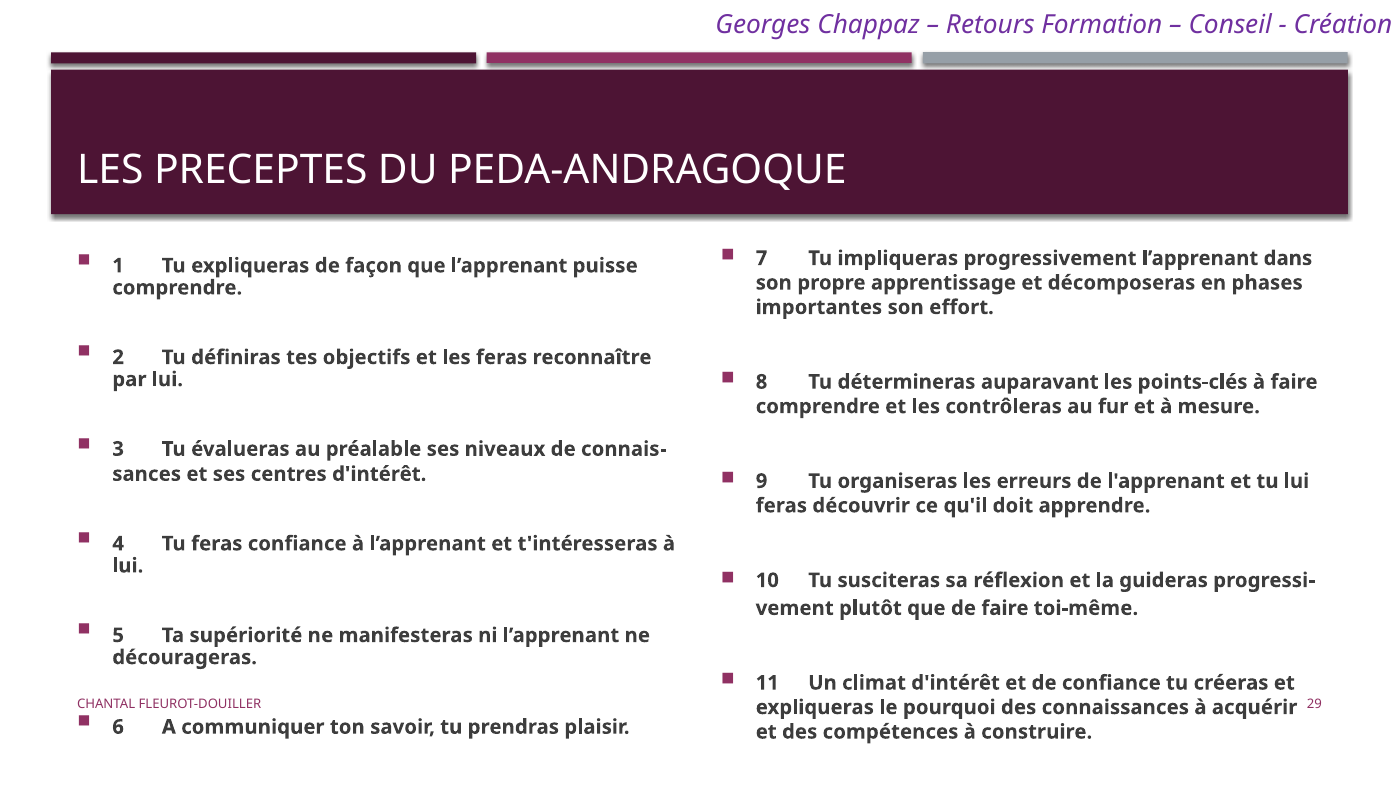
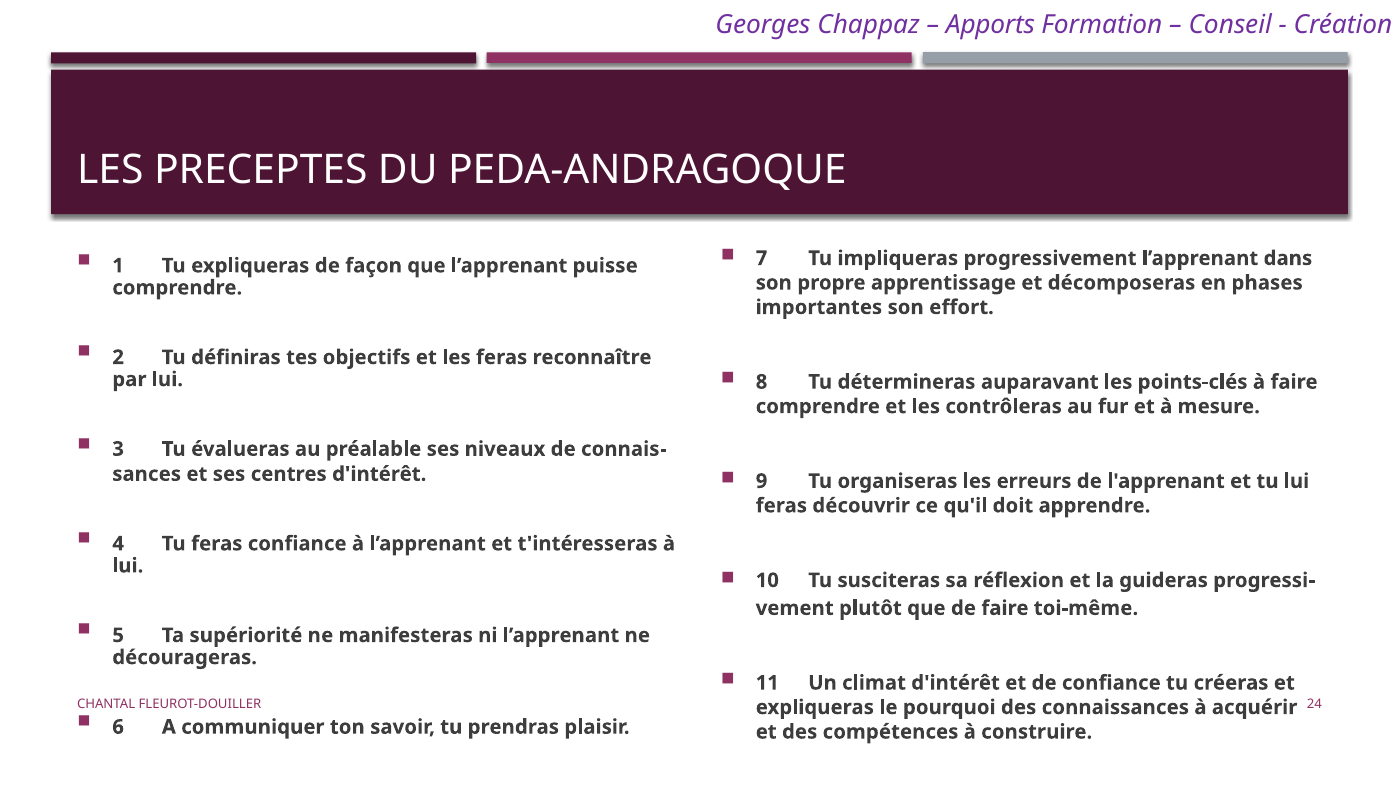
Retours: Retours -> Apports
29: 29 -> 24
